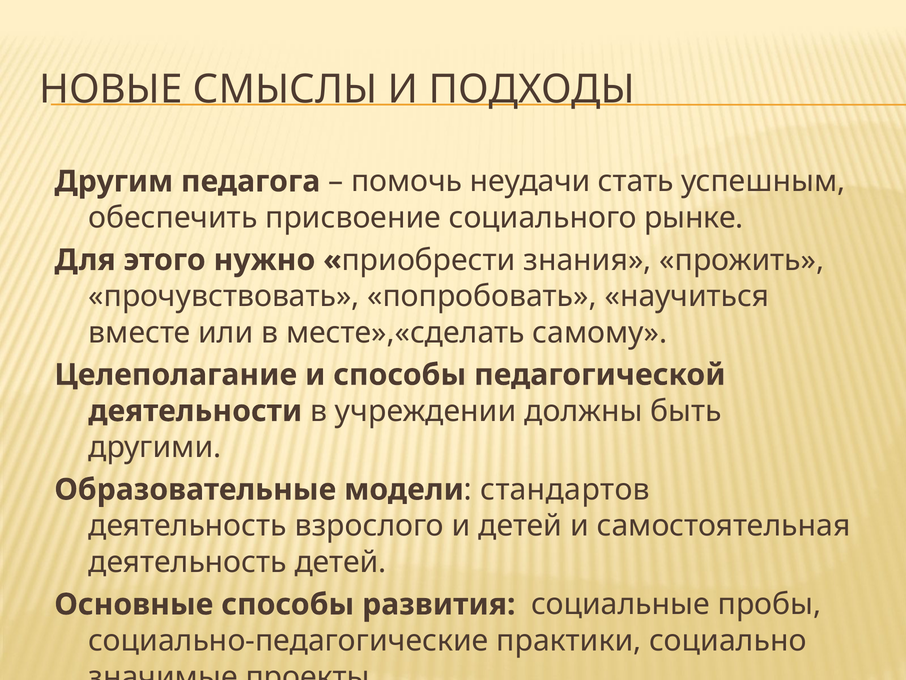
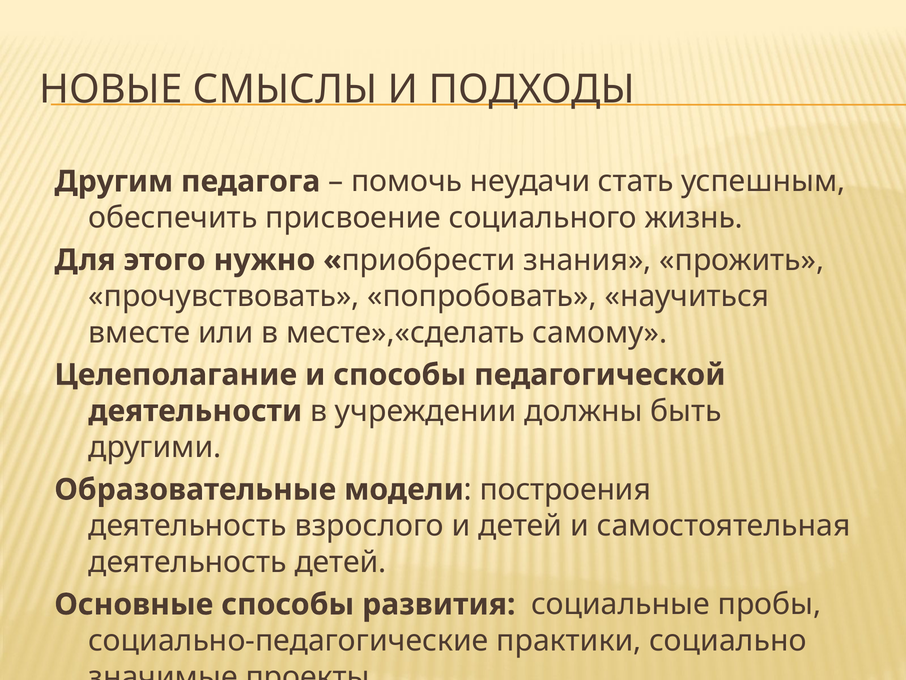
рынке: рынке -> жизнь
стандартов: стандартов -> построения
